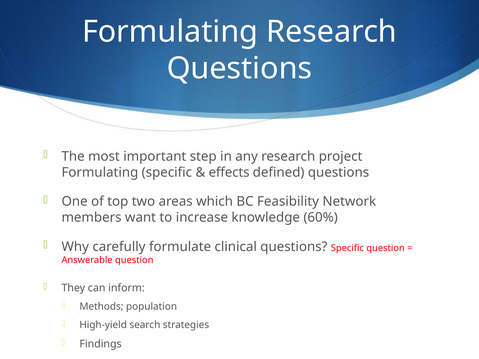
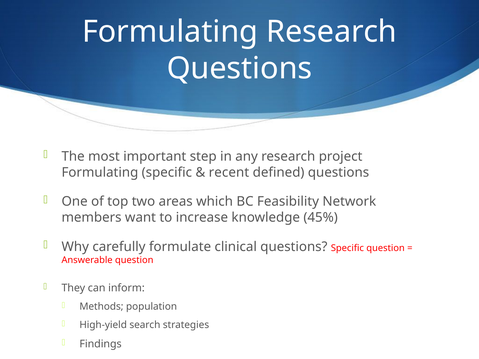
effects: effects -> recent
60%: 60% -> 45%
